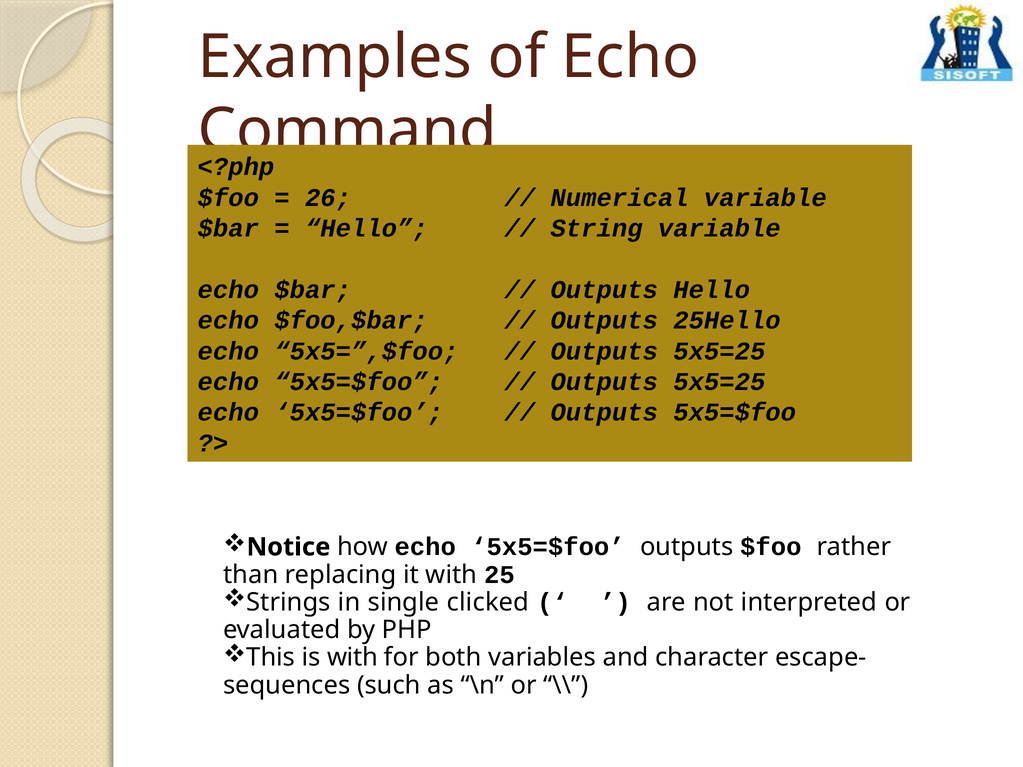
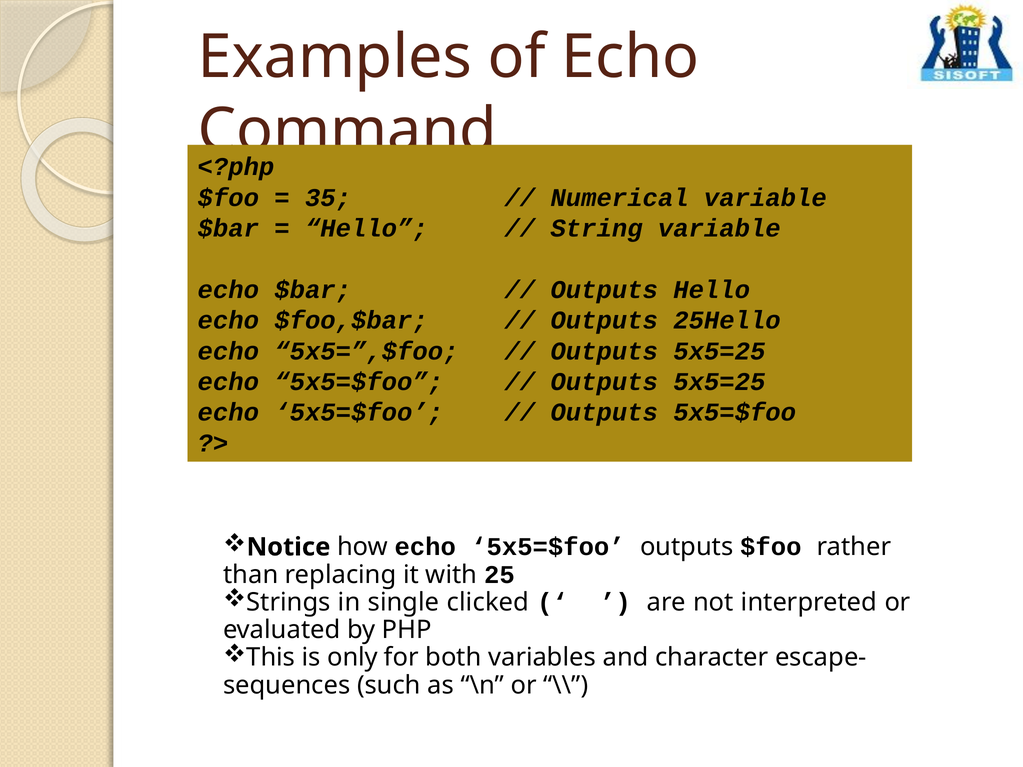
26: 26 -> 35
is with: with -> only
